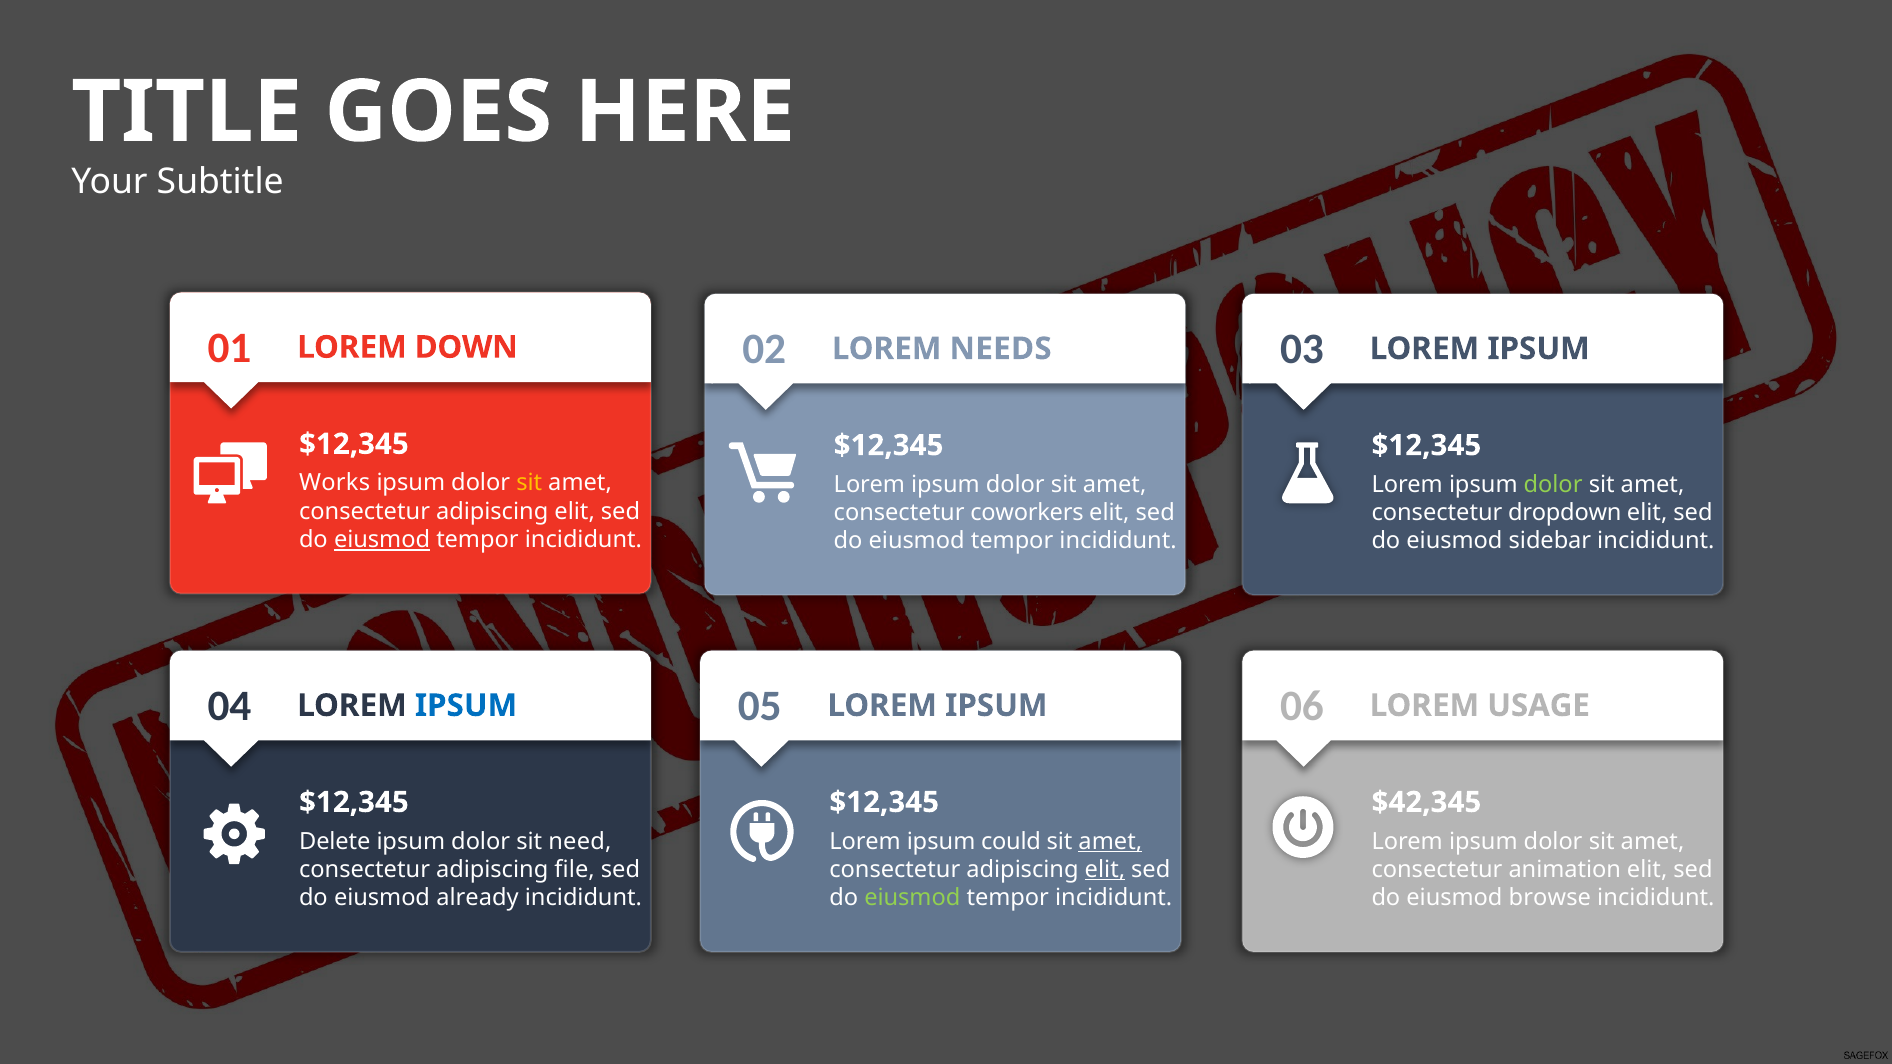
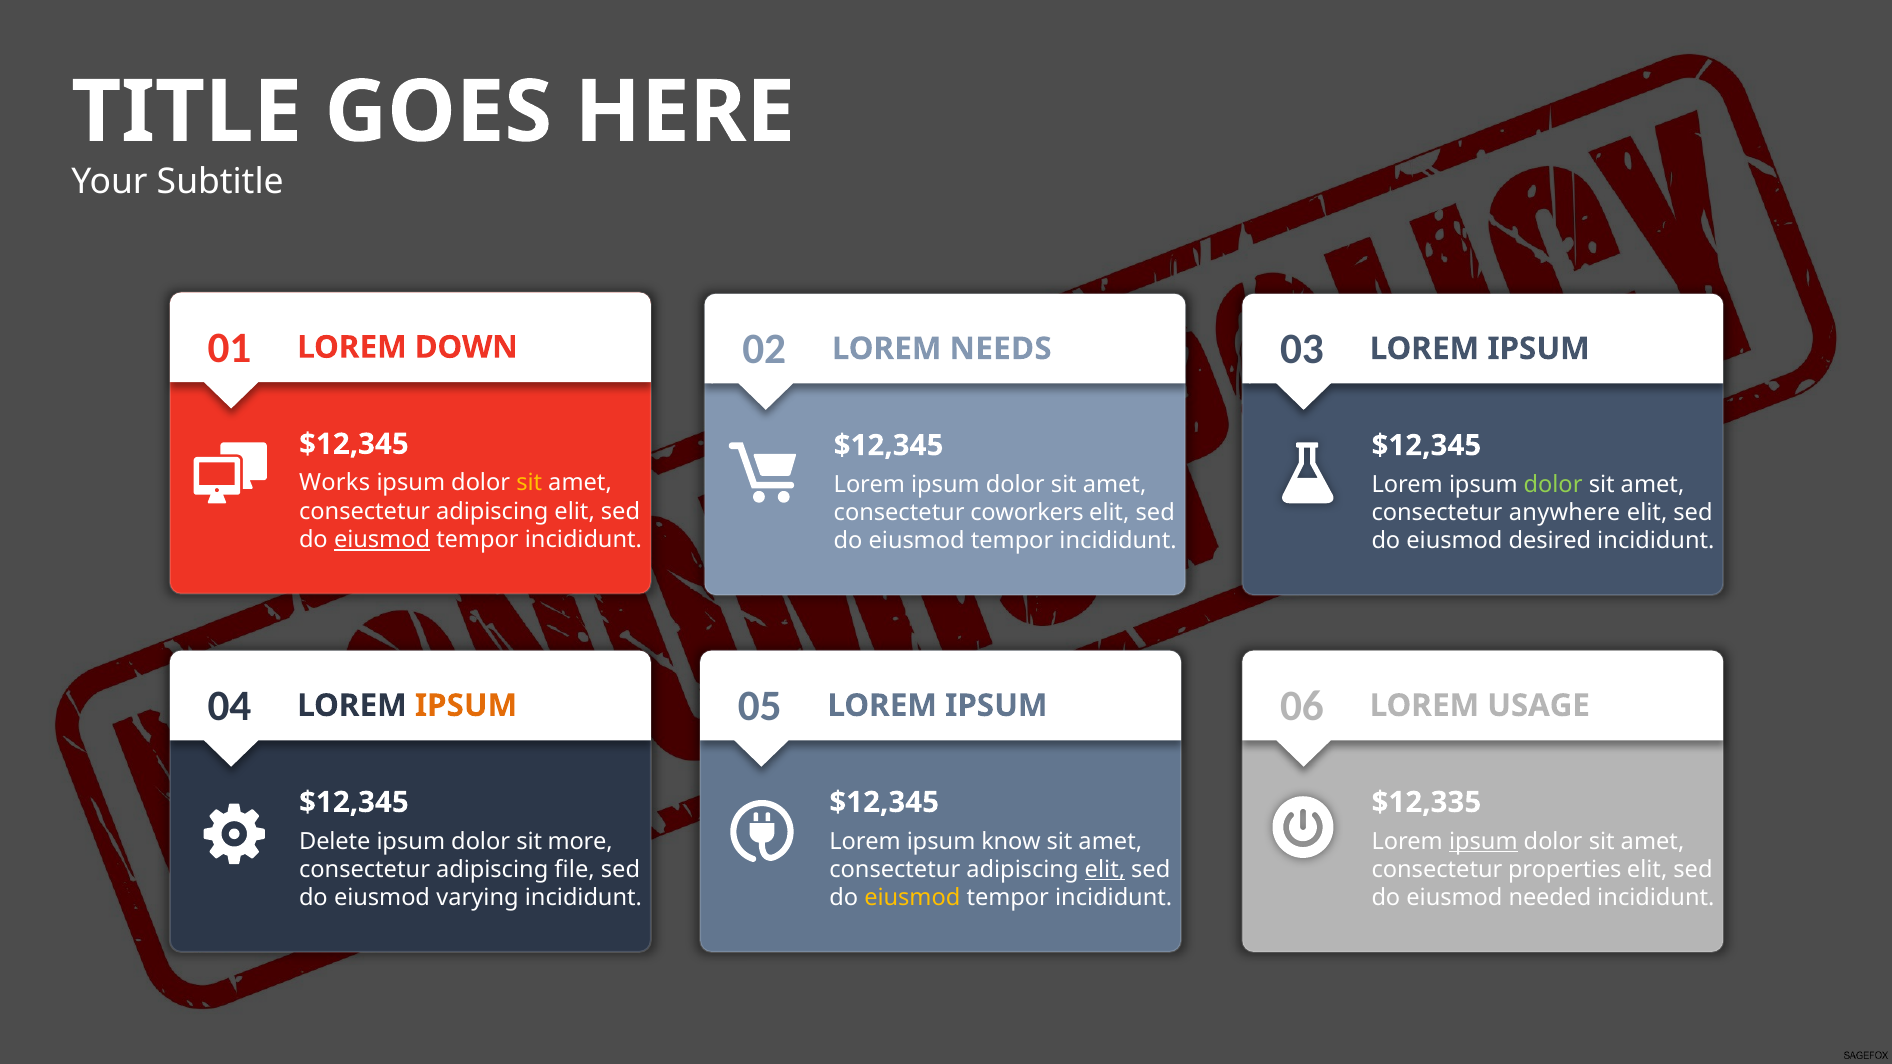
dropdown: dropdown -> anywhere
sidebar: sidebar -> desired
IPSUM at (466, 706) colour: blue -> orange
$42,345: $42,345 -> $12,335
need: need -> more
could: could -> know
amet at (1110, 841) underline: present -> none
ipsum at (1483, 841) underline: none -> present
animation: animation -> properties
already: already -> varying
eiusmod at (912, 898) colour: light green -> yellow
browse: browse -> needed
